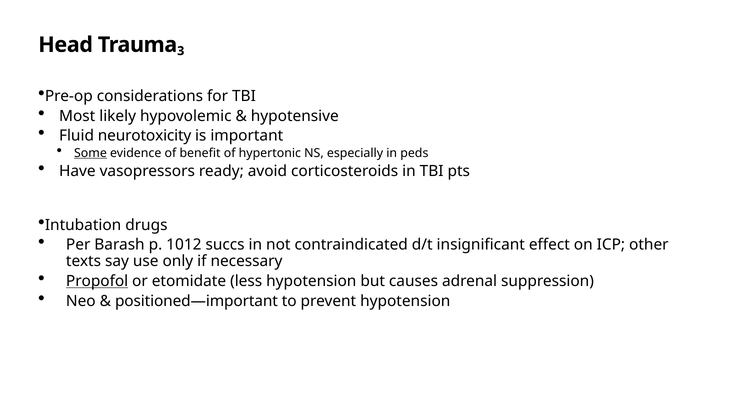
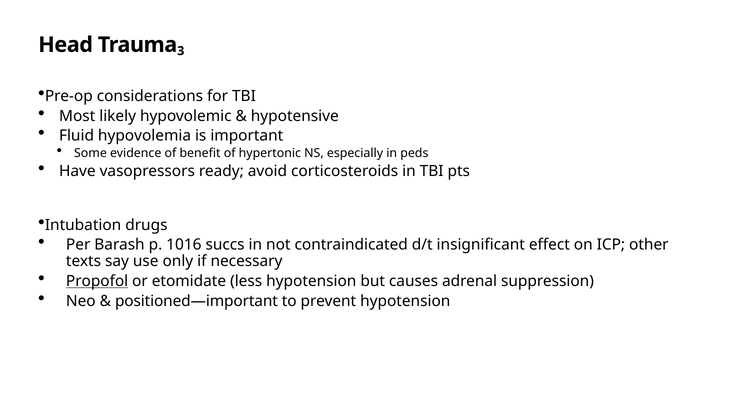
neurotoxicity: neurotoxicity -> hypovolemia
Some underline: present -> none
1012: 1012 -> 1016
